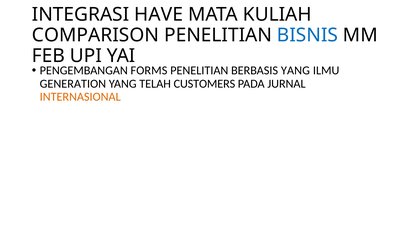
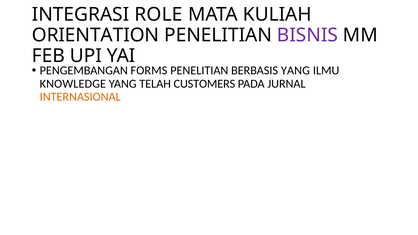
HAVE: HAVE -> ROLE
COMPARISON: COMPARISON -> ORIENTATION
BISNIS colour: blue -> purple
GENERATION: GENERATION -> KNOWLEDGE
